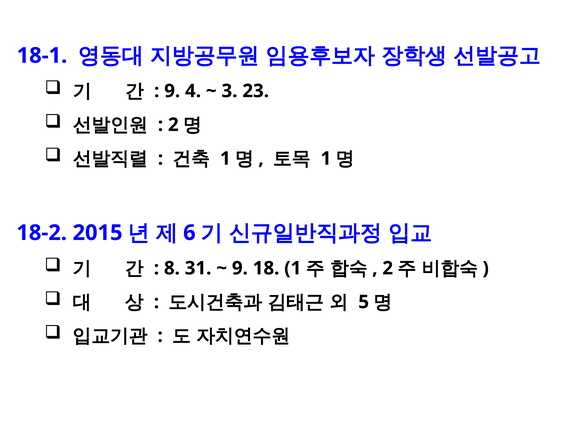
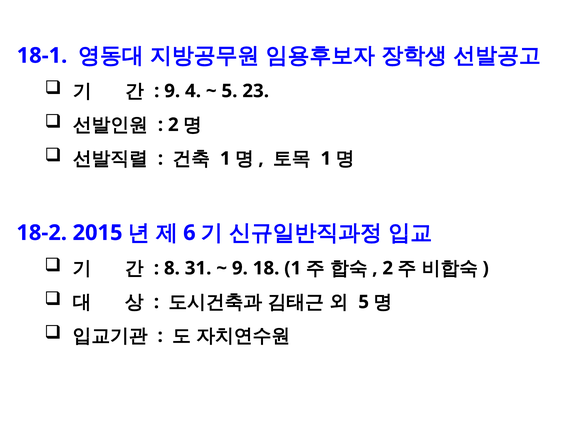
3 at (229, 91): 3 -> 5
